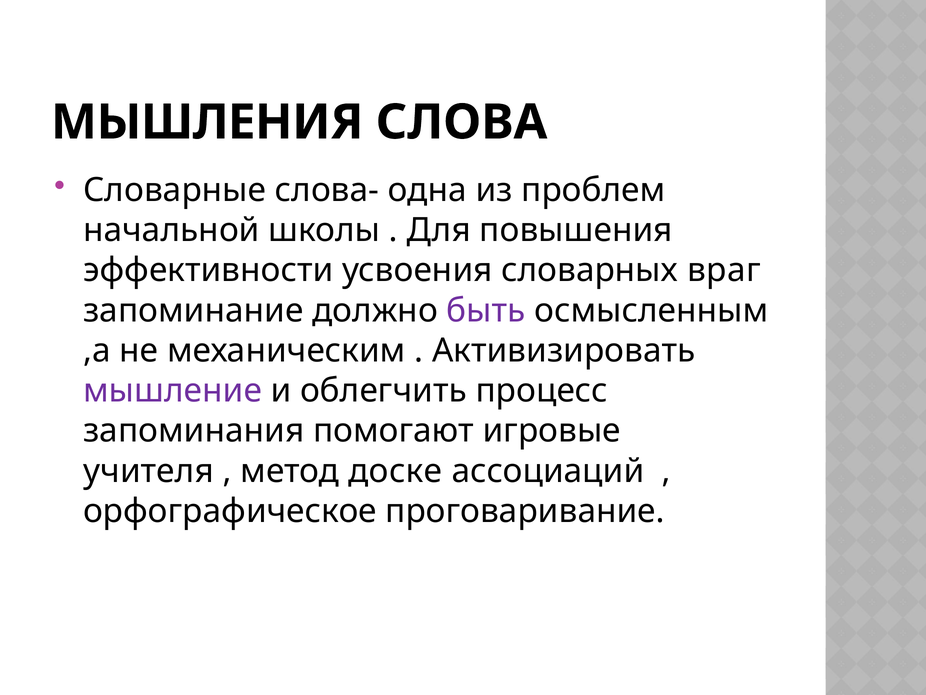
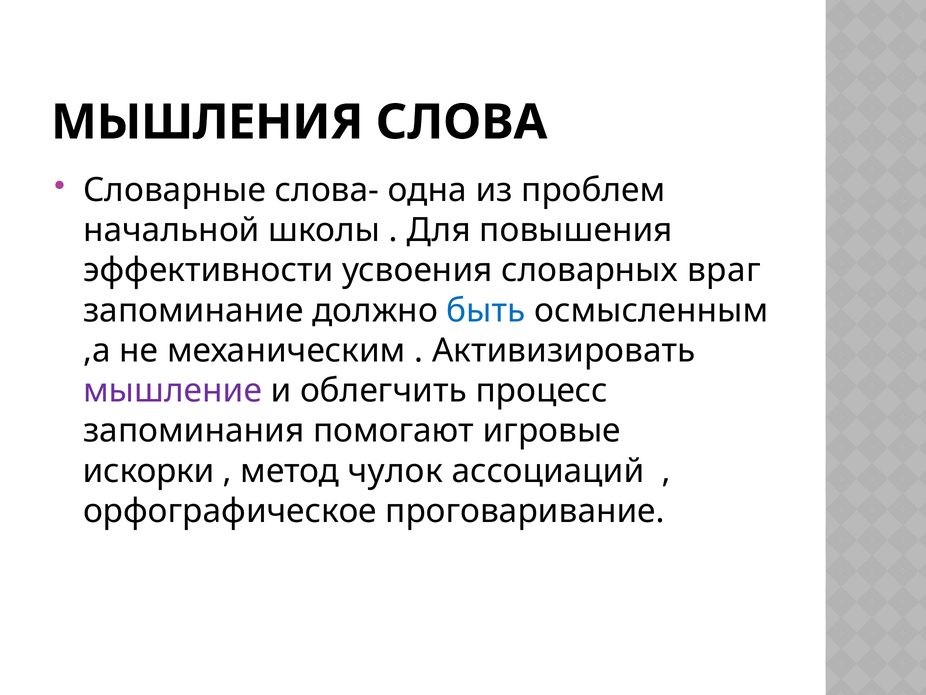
быть colour: purple -> blue
учителя: учителя -> искорки
доске: доске -> чулок
